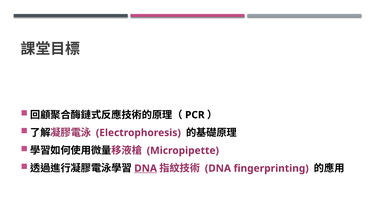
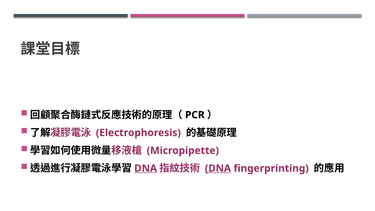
DNA at (218, 168) underline: none -> present
